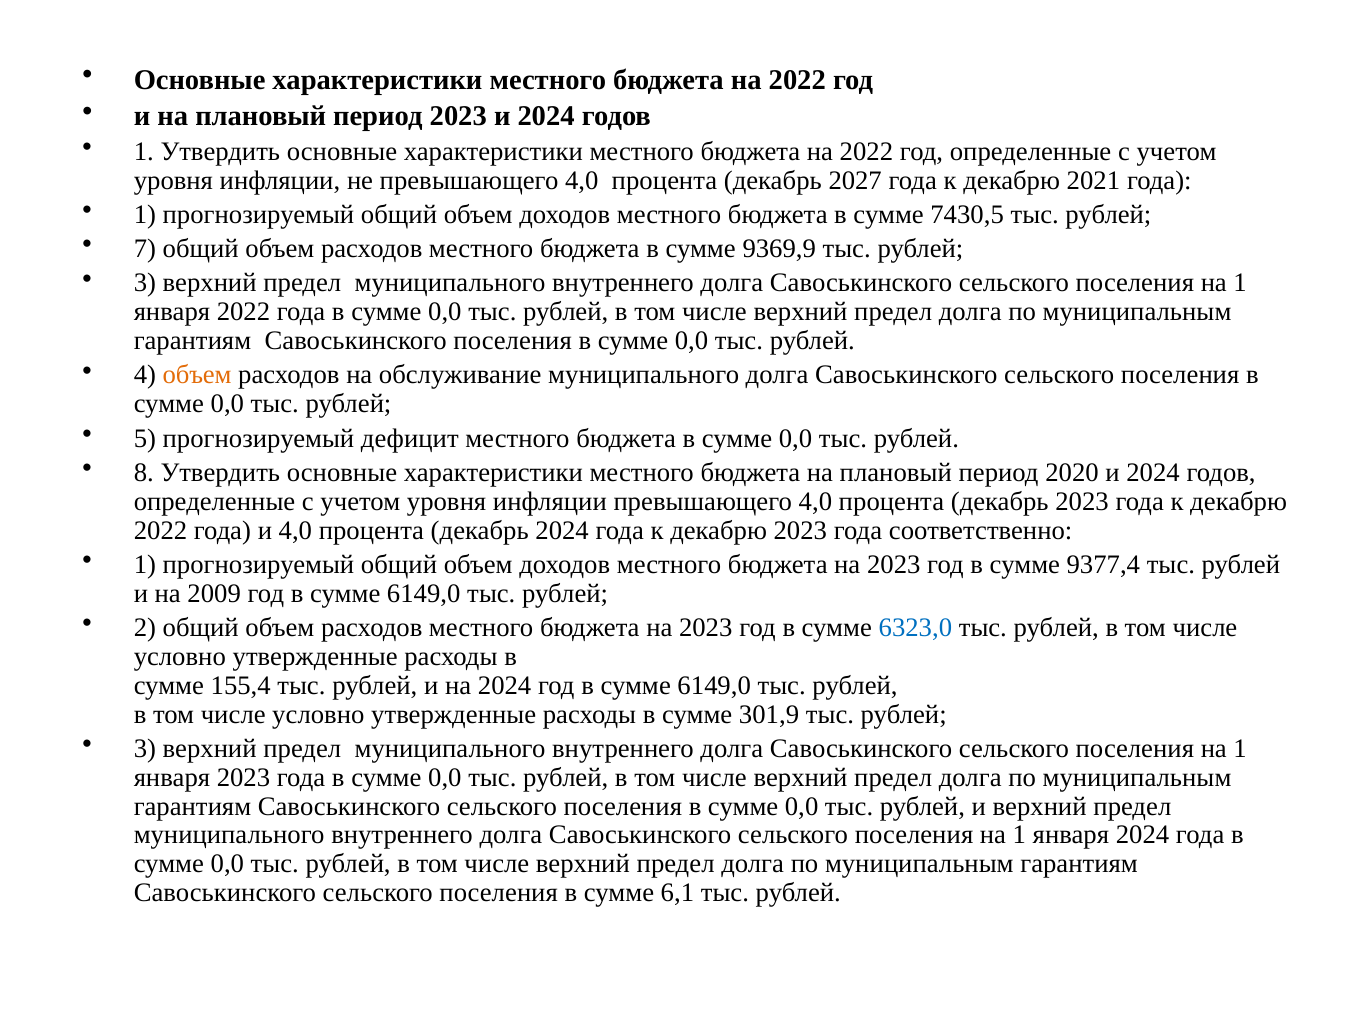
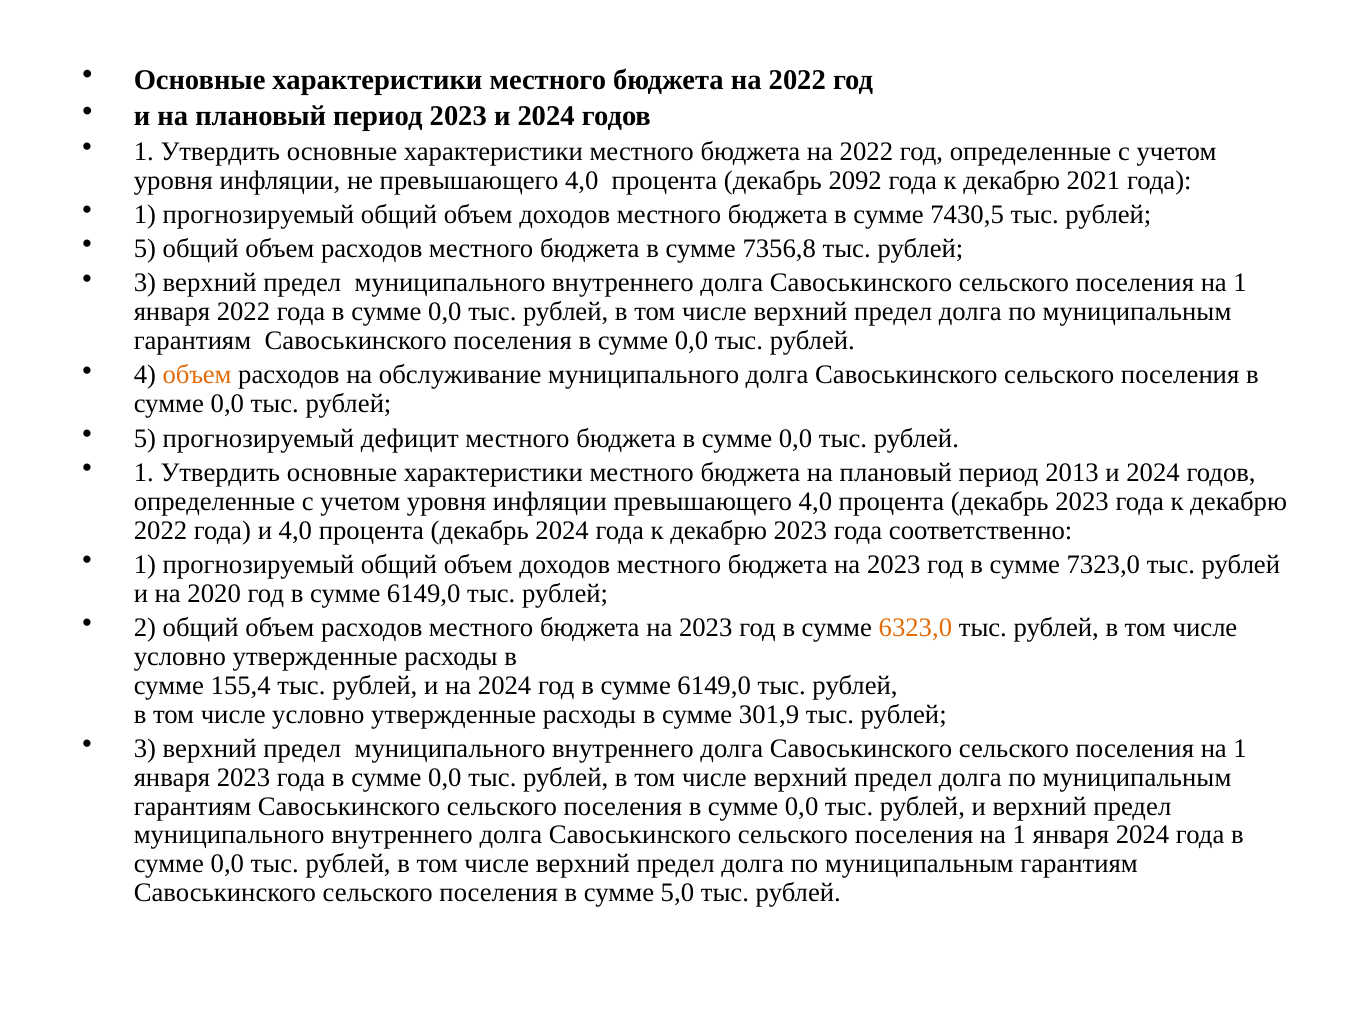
2027: 2027 -> 2092
7 at (145, 249): 7 -> 5
9369,9: 9369,9 -> 7356,8
8 at (144, 473): 8 -> 1
2020: 2020 -> 2013
9377,4: 9377,4 -> 7323,0
2009: 2009 -> 2020
6323,0 colour: blue -> orange
6,1: 6,1 -> 5,0
